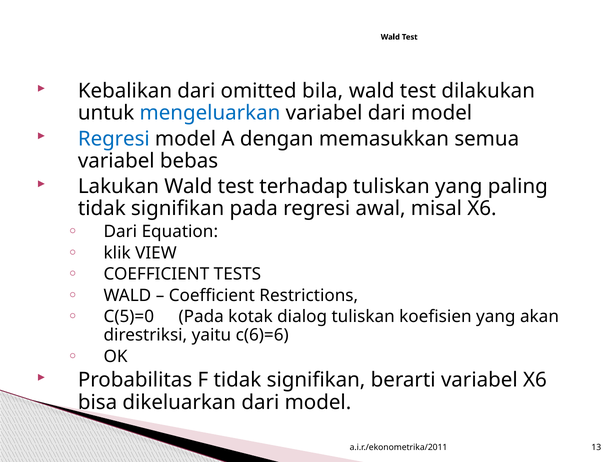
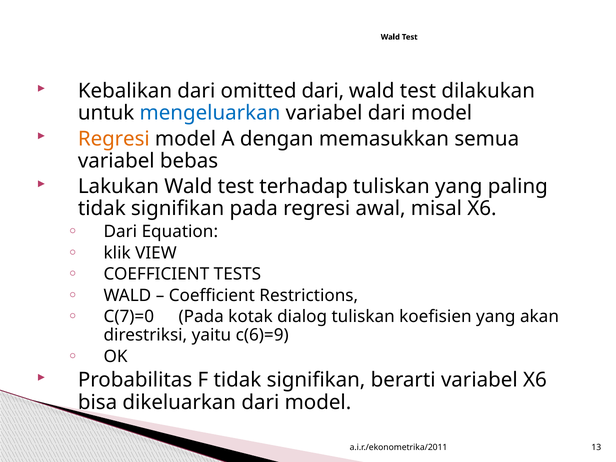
omitted bila: bila -> dari
Regresi at (114, 139) colour: blue -> orange
C(5)=0: C(5)=0 -> C(7)=0
c(6)=6: c(6)=6 -> c(6)=9
